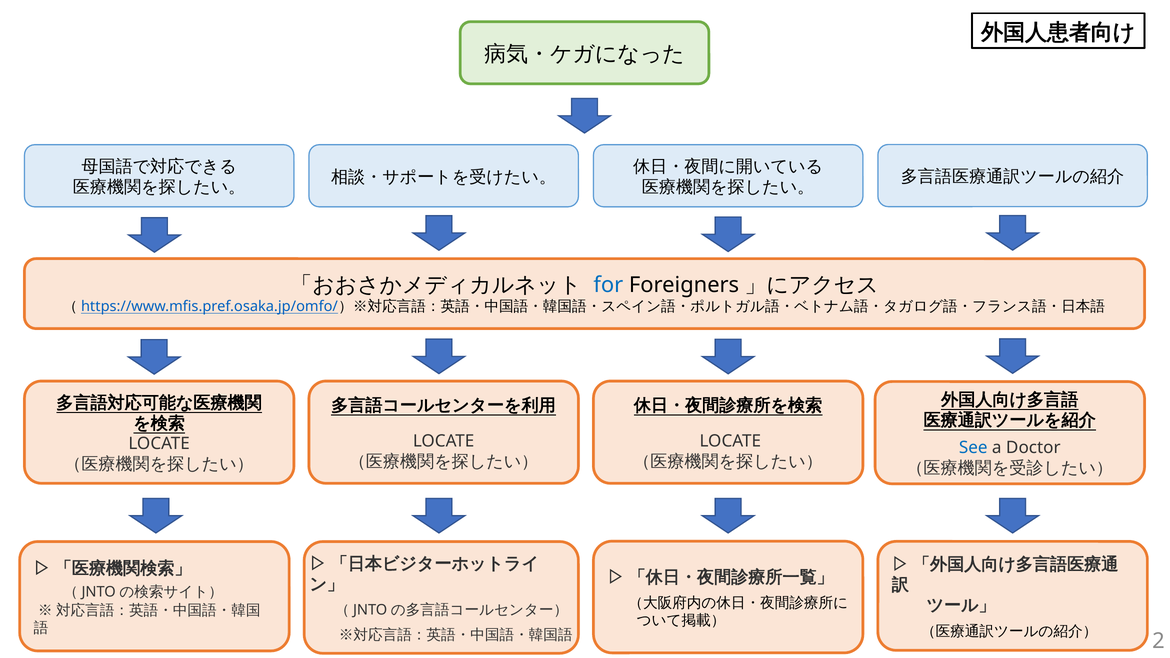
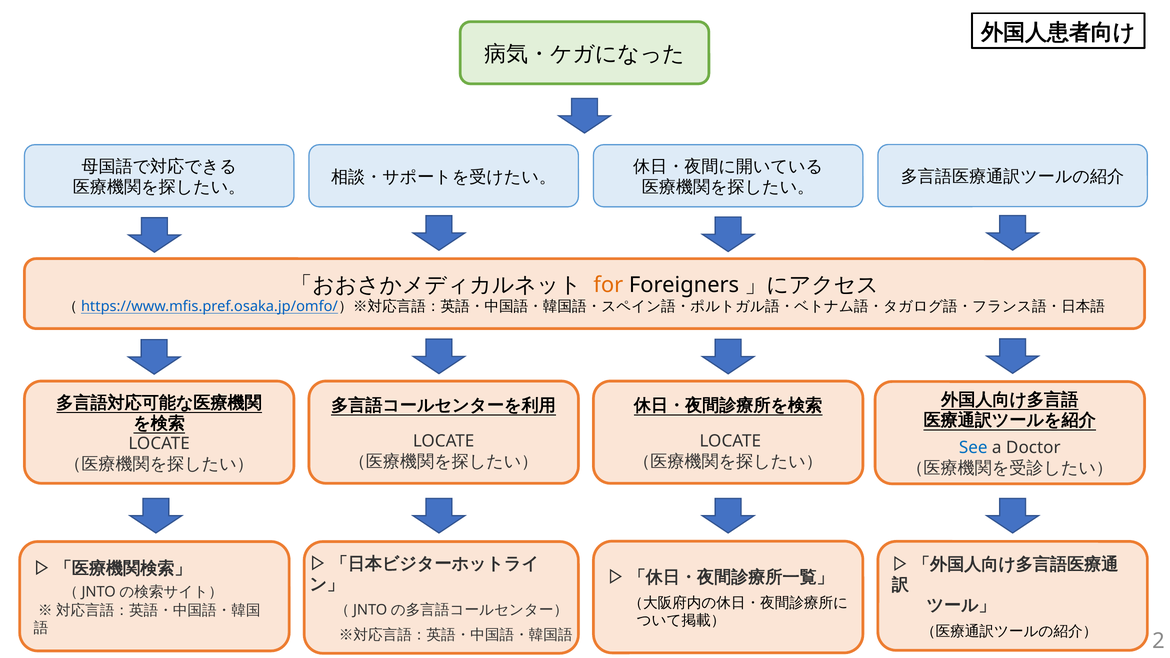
for colour: blue -> orange
